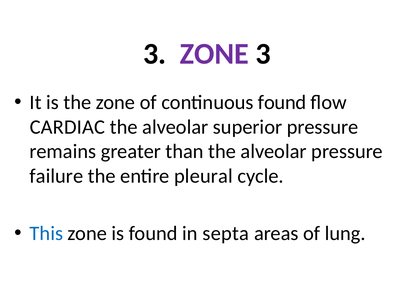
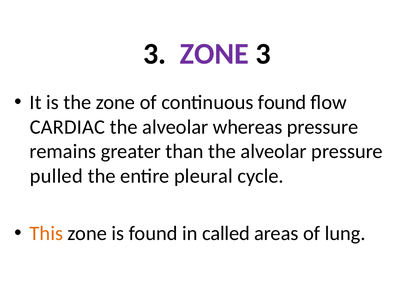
superior: superior -> whereas
failure: failure -> pulled
This colour: blue -> orange
septa: septa -> called
